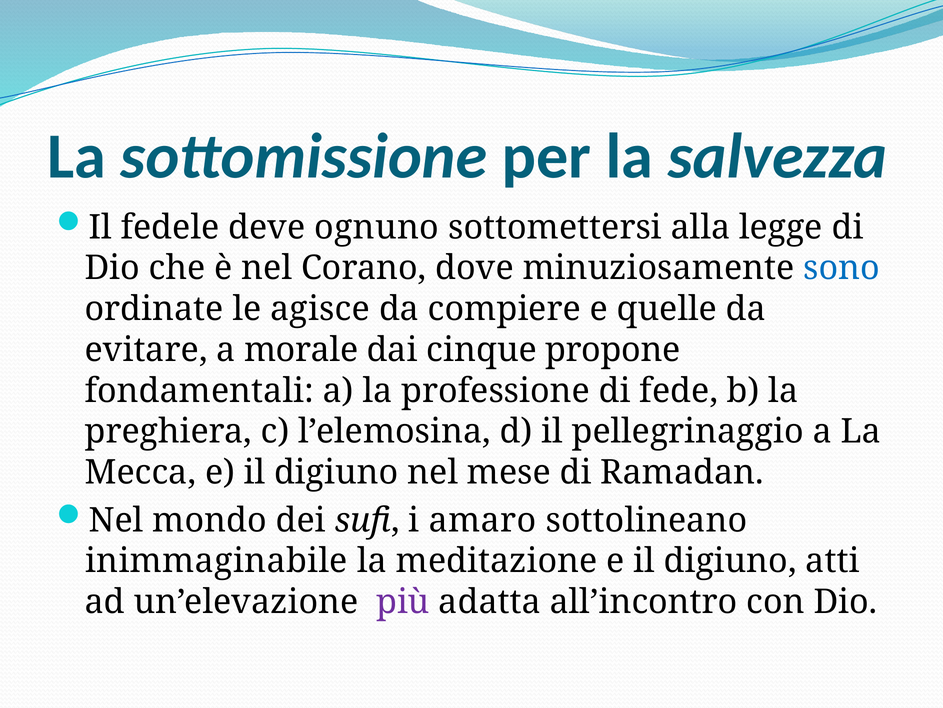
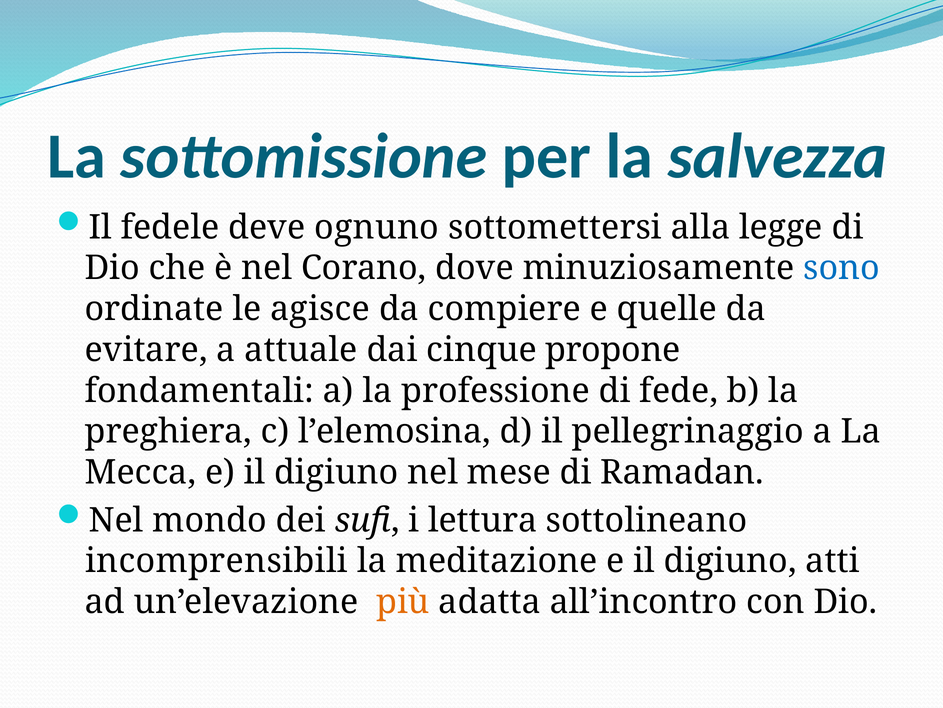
morale: morale -> attuale
amaro: amaro -> lettura
inimmaginabile: inimmaginabile -> incomprensibili
più colour: purple -> orange
